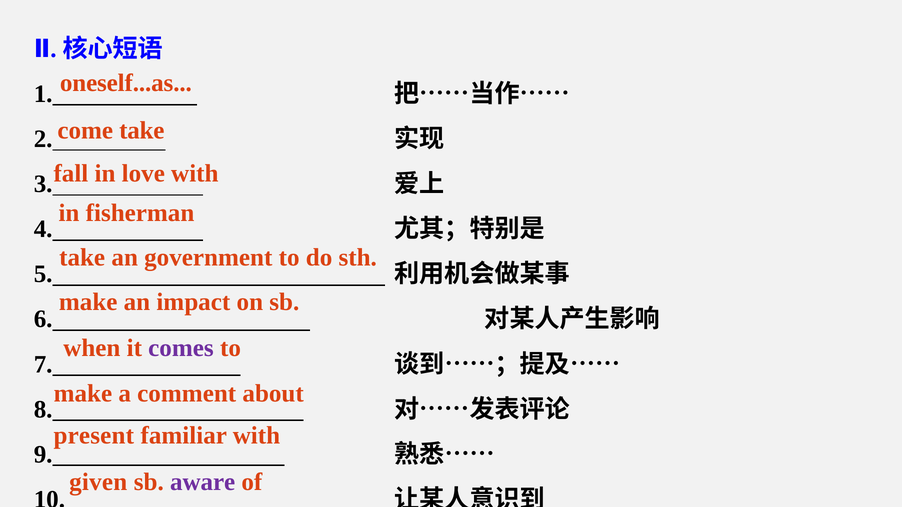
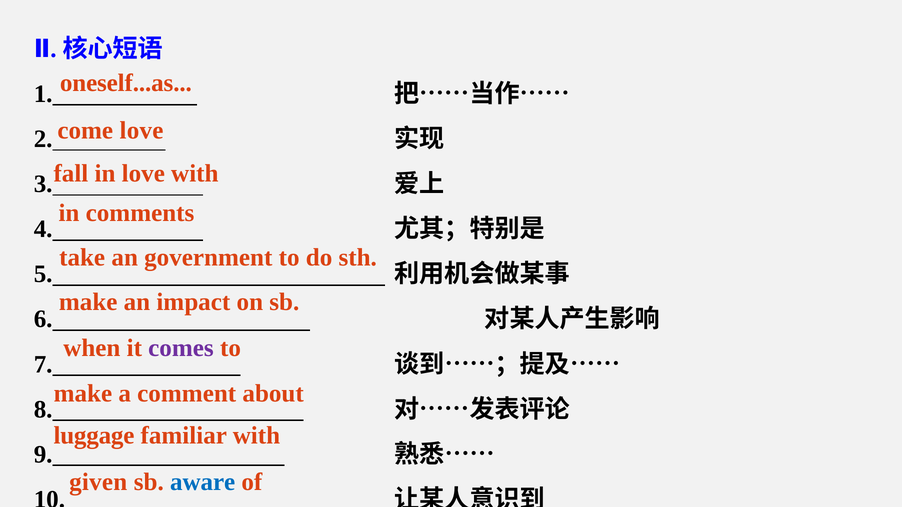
come take: take -> love
fisherman: fisherman -> comments
present: present -> luggage
aware colour: purple -> blue
